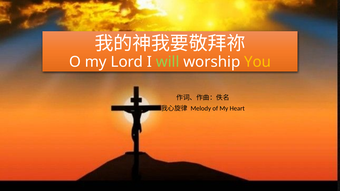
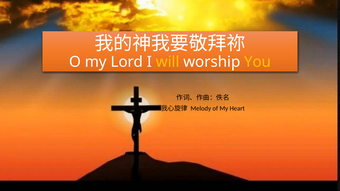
will colour: light green -> yellow
